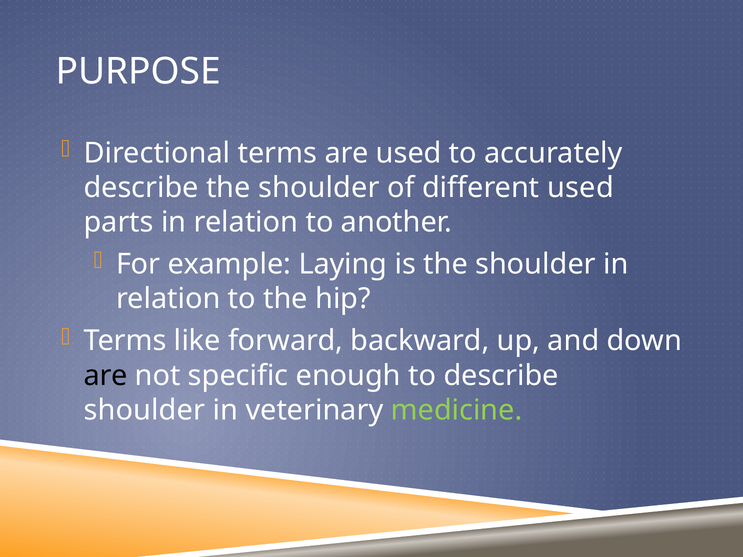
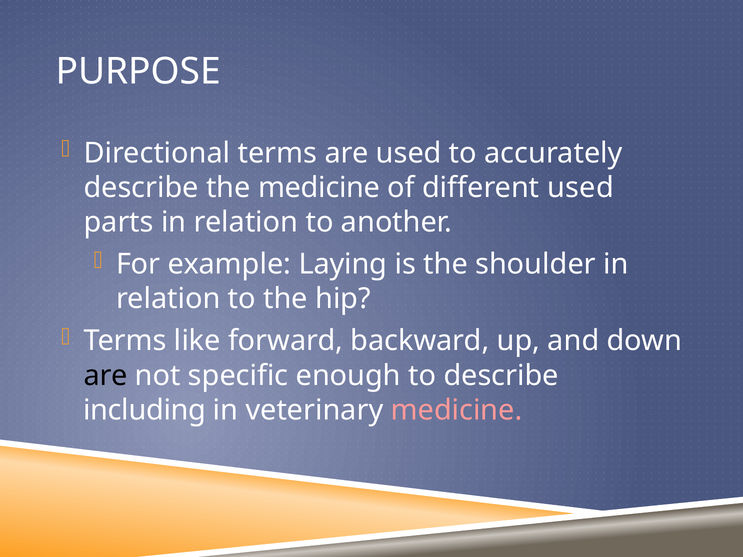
describe the shoulder: shoulder -> medicine
shoulder at (144, 410): shoulder -> including
medicine at (457, 410) colour: light green -> pink
